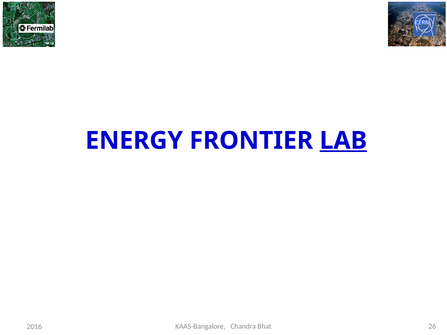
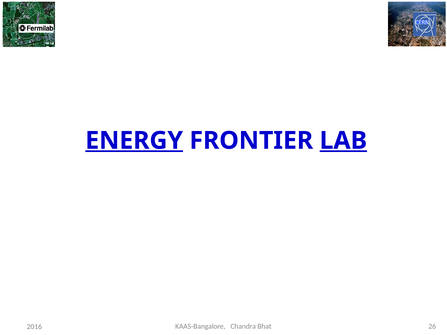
ENERGY underline: none -> present
